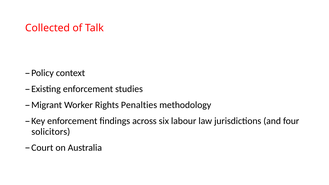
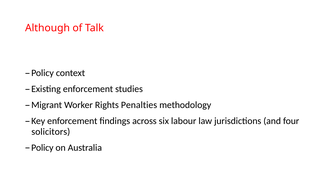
Collected: Collected -> Although
Court at (42, 148): Court -> Policy
